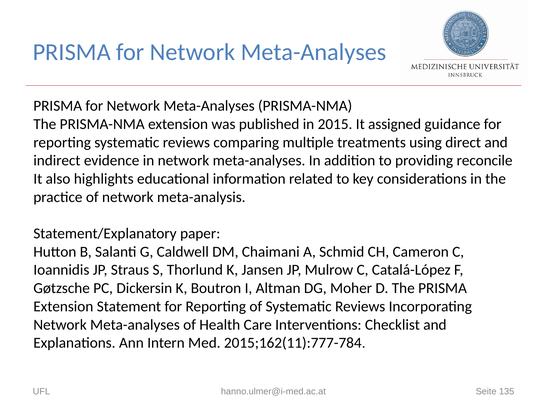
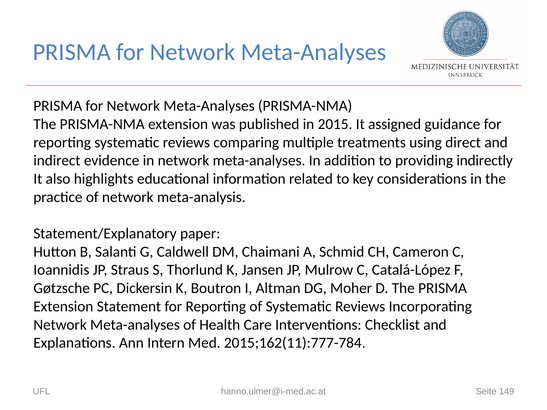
reconcile: reconcile -> indirectly
135: 135 -> 149
